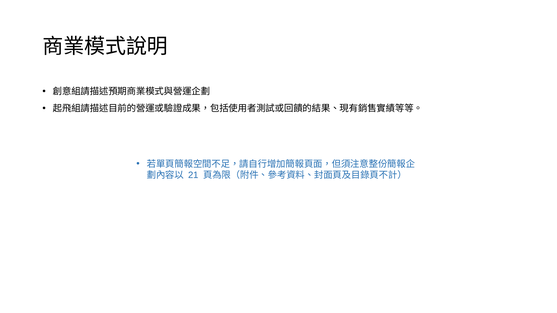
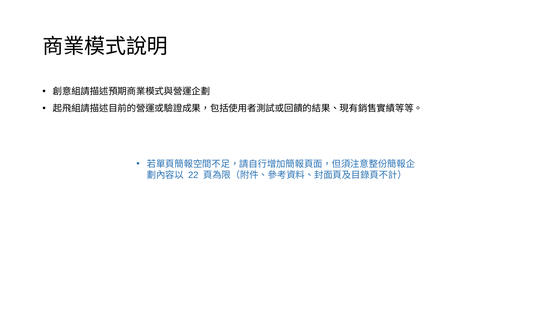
21: 21 -> 22
